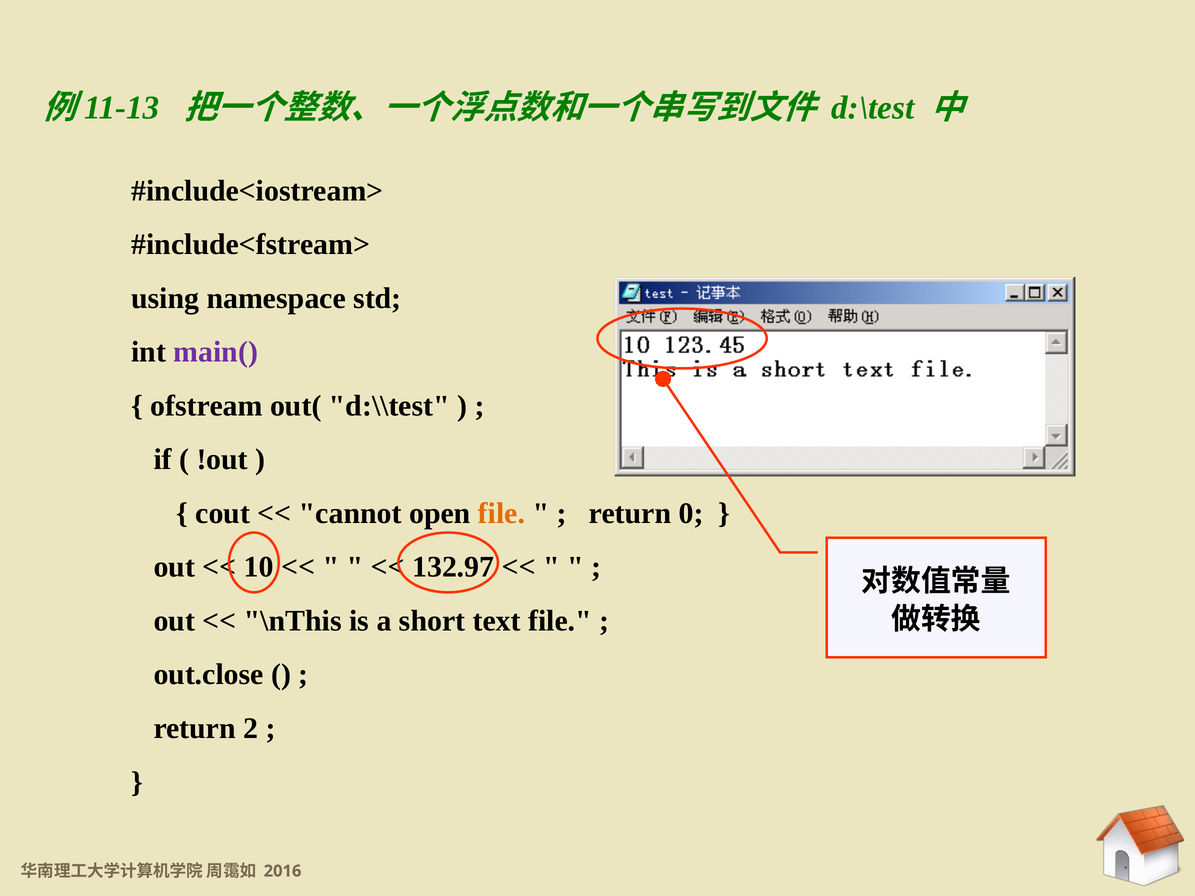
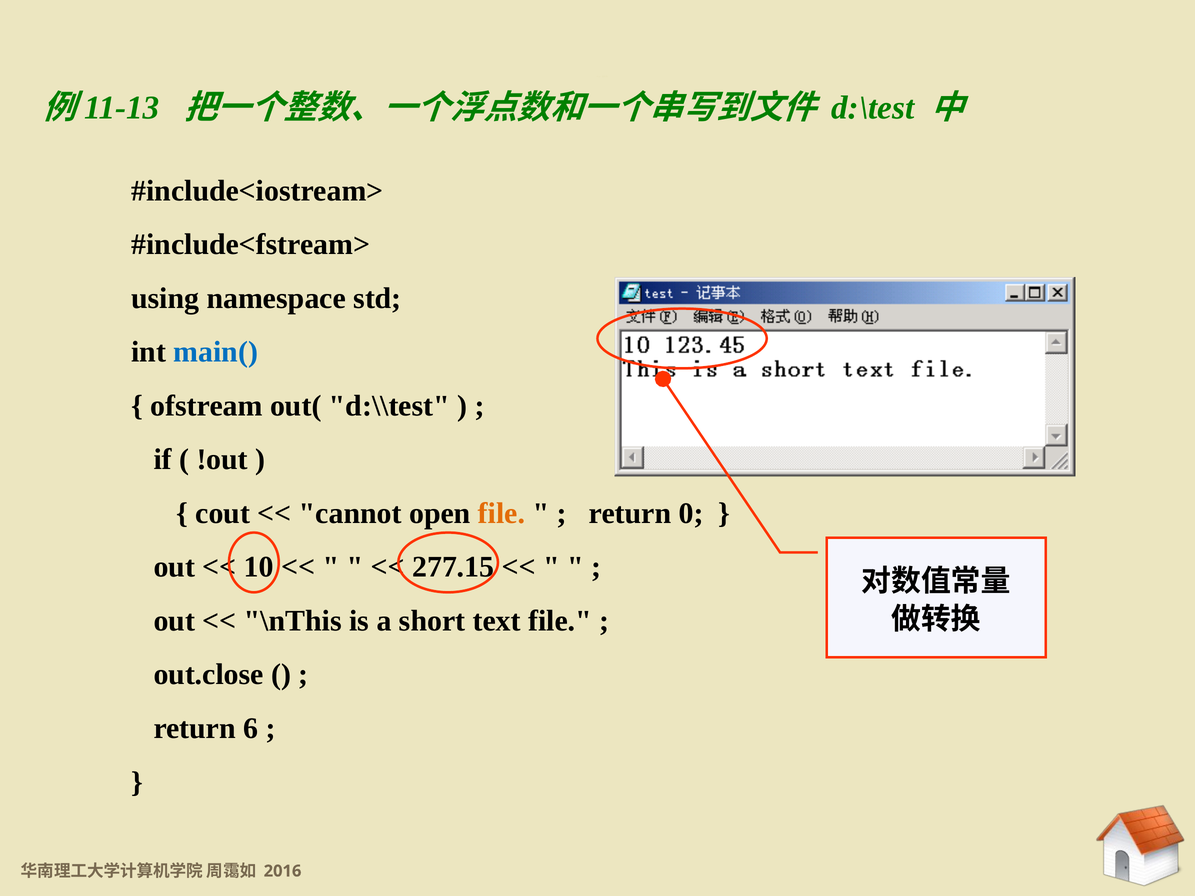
main( colour: purple -> blue
132.97: 132.97 -> 277.15
2: 2 -> 6
